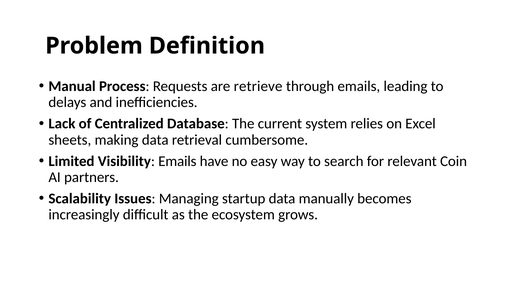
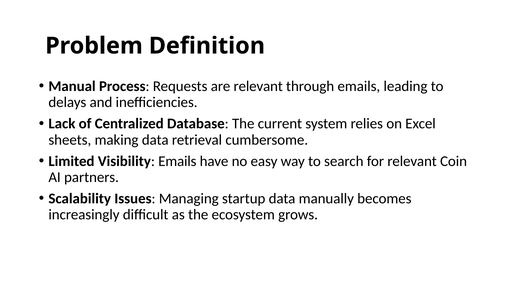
are retrieve: retrieve -> relevant
